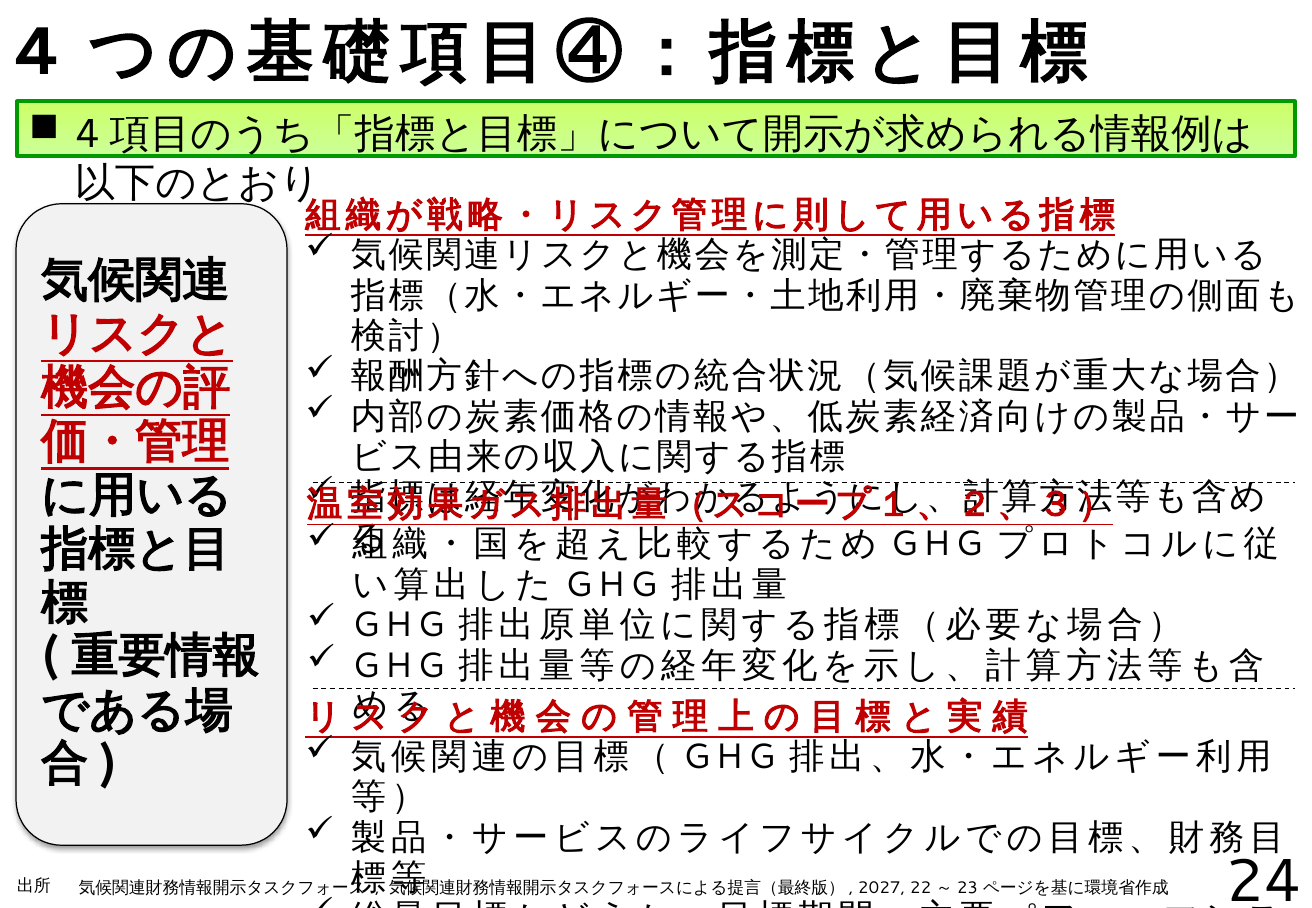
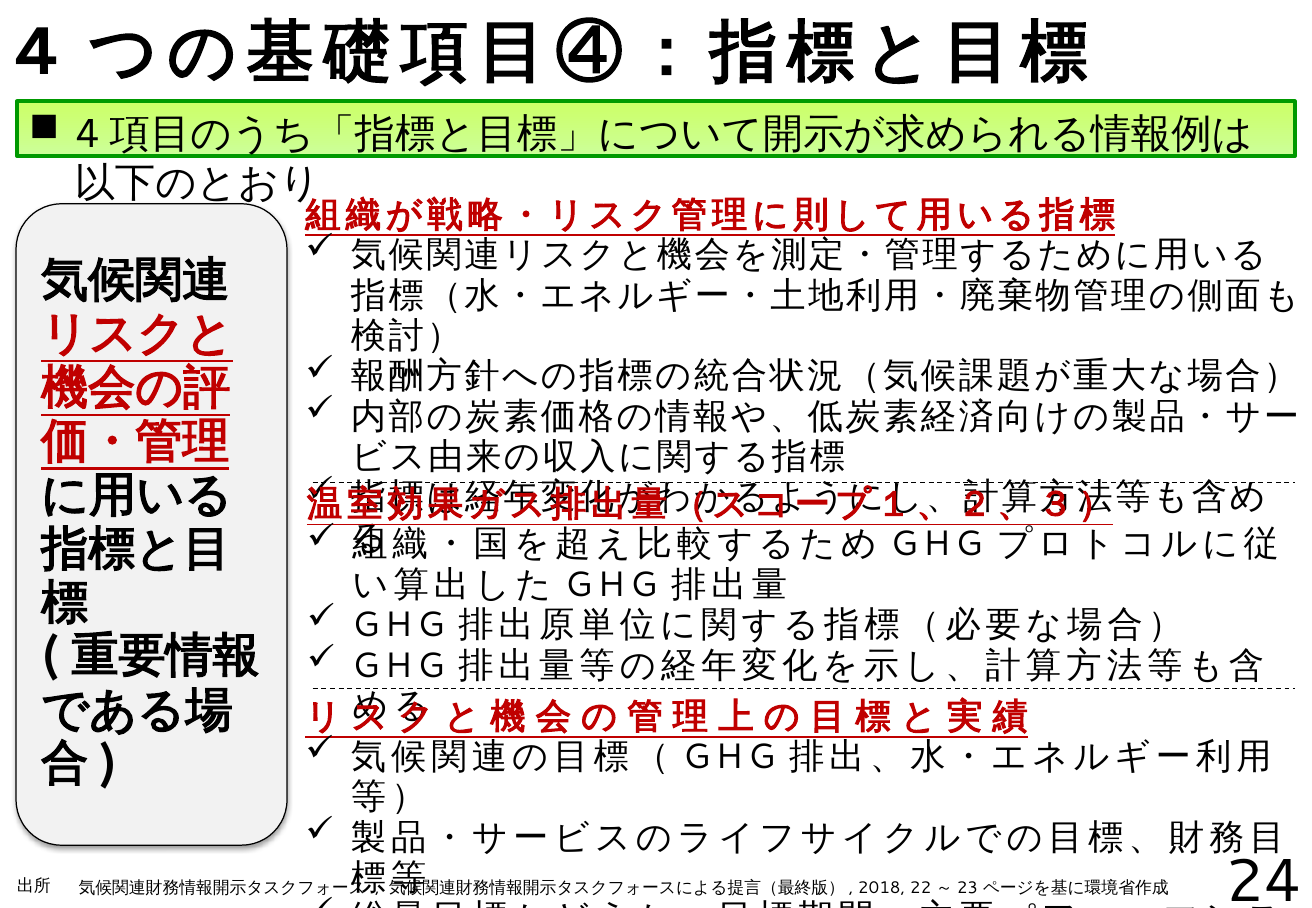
2027: 2027 -> 2018
